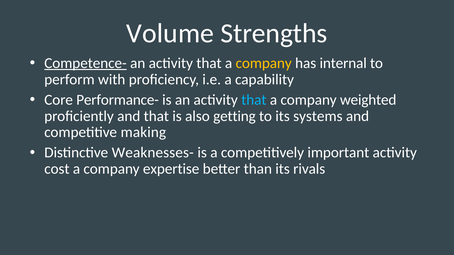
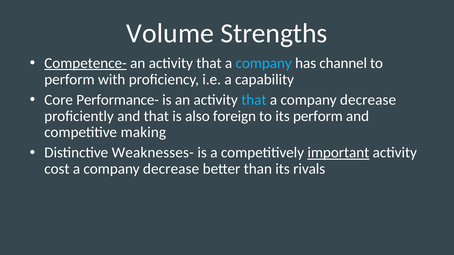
company at (264, 63) colour: yellow -> light blue
internal: internal -> channel
weighted at (368, 100): weighted -> decrease
getting: getting -> foreign
its systems: systems -> perform
important underline: none -> present
expertise at (171, 169): expertise -> decrease
